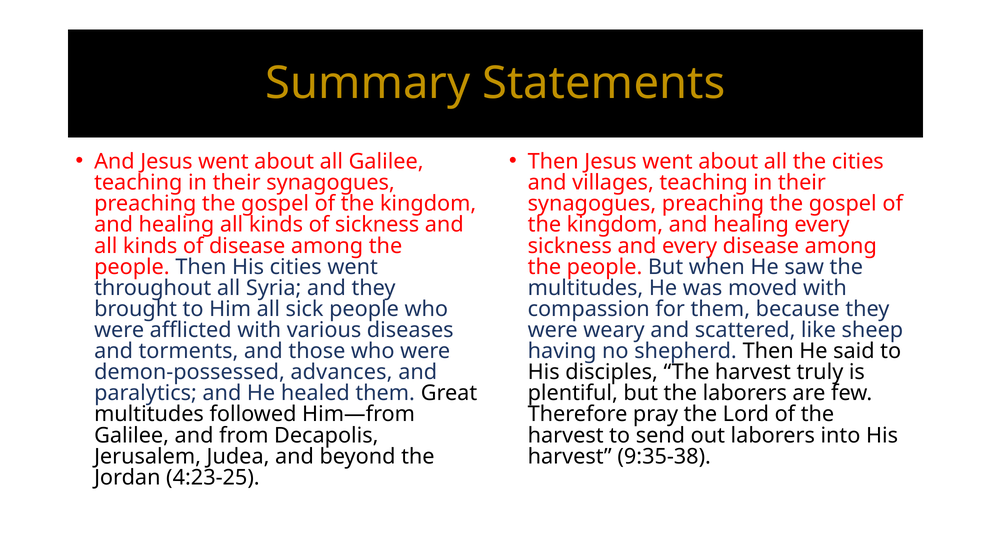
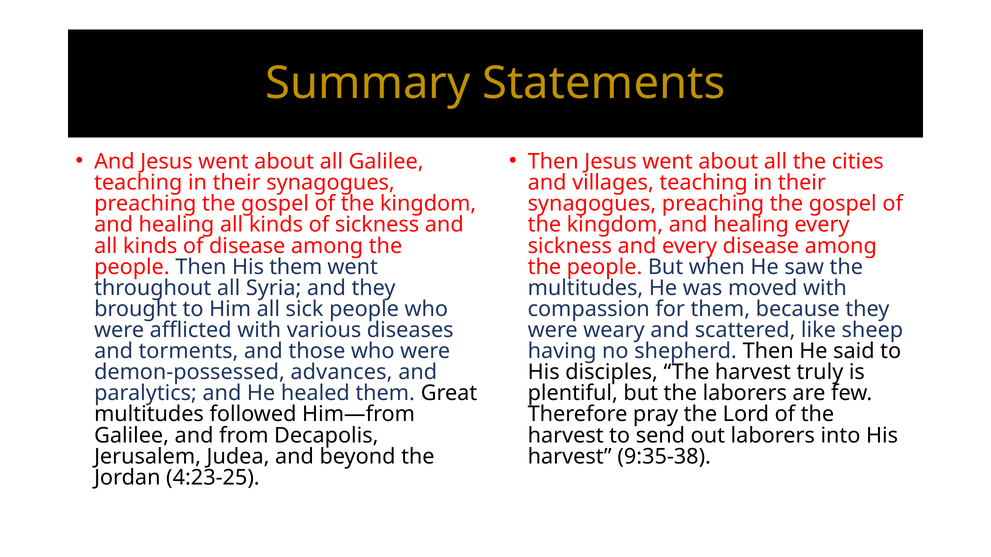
His cities: cities -> them
